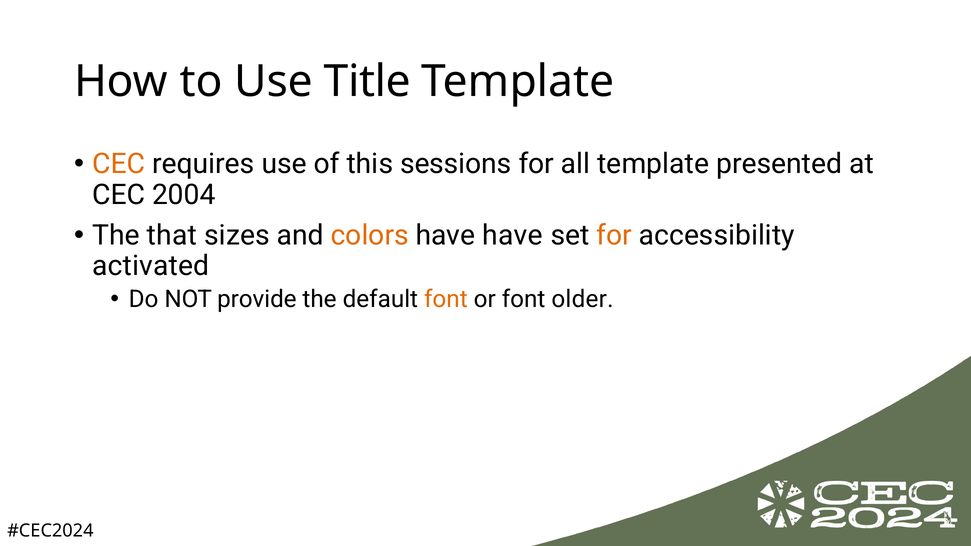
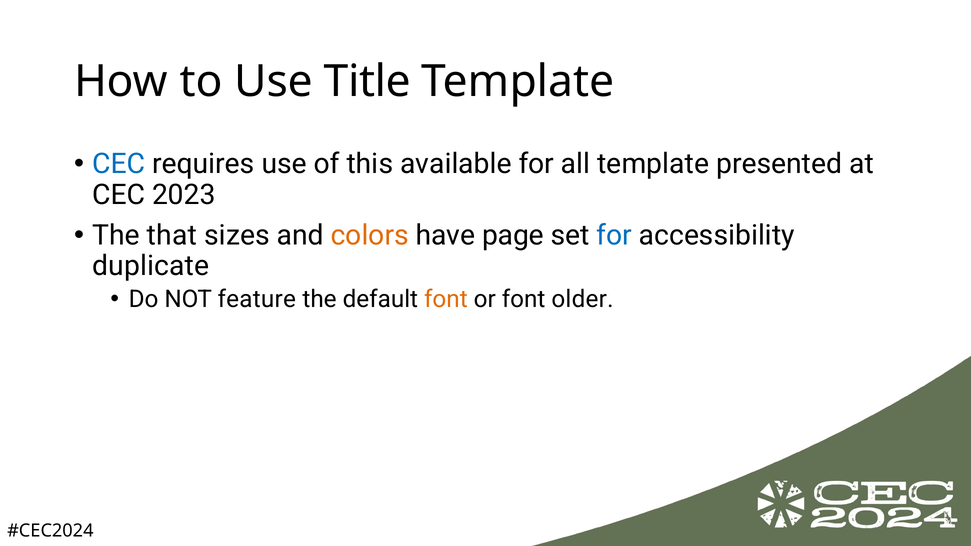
CEC at (119, 164) colour: orange -> blue
sessions: sessions -> available
2004: 2004 -> 2023
have have: have -> page
for at (614, 235) colour: orange -> blue
activated: activated -> duplicate
provide: provide -> feature
